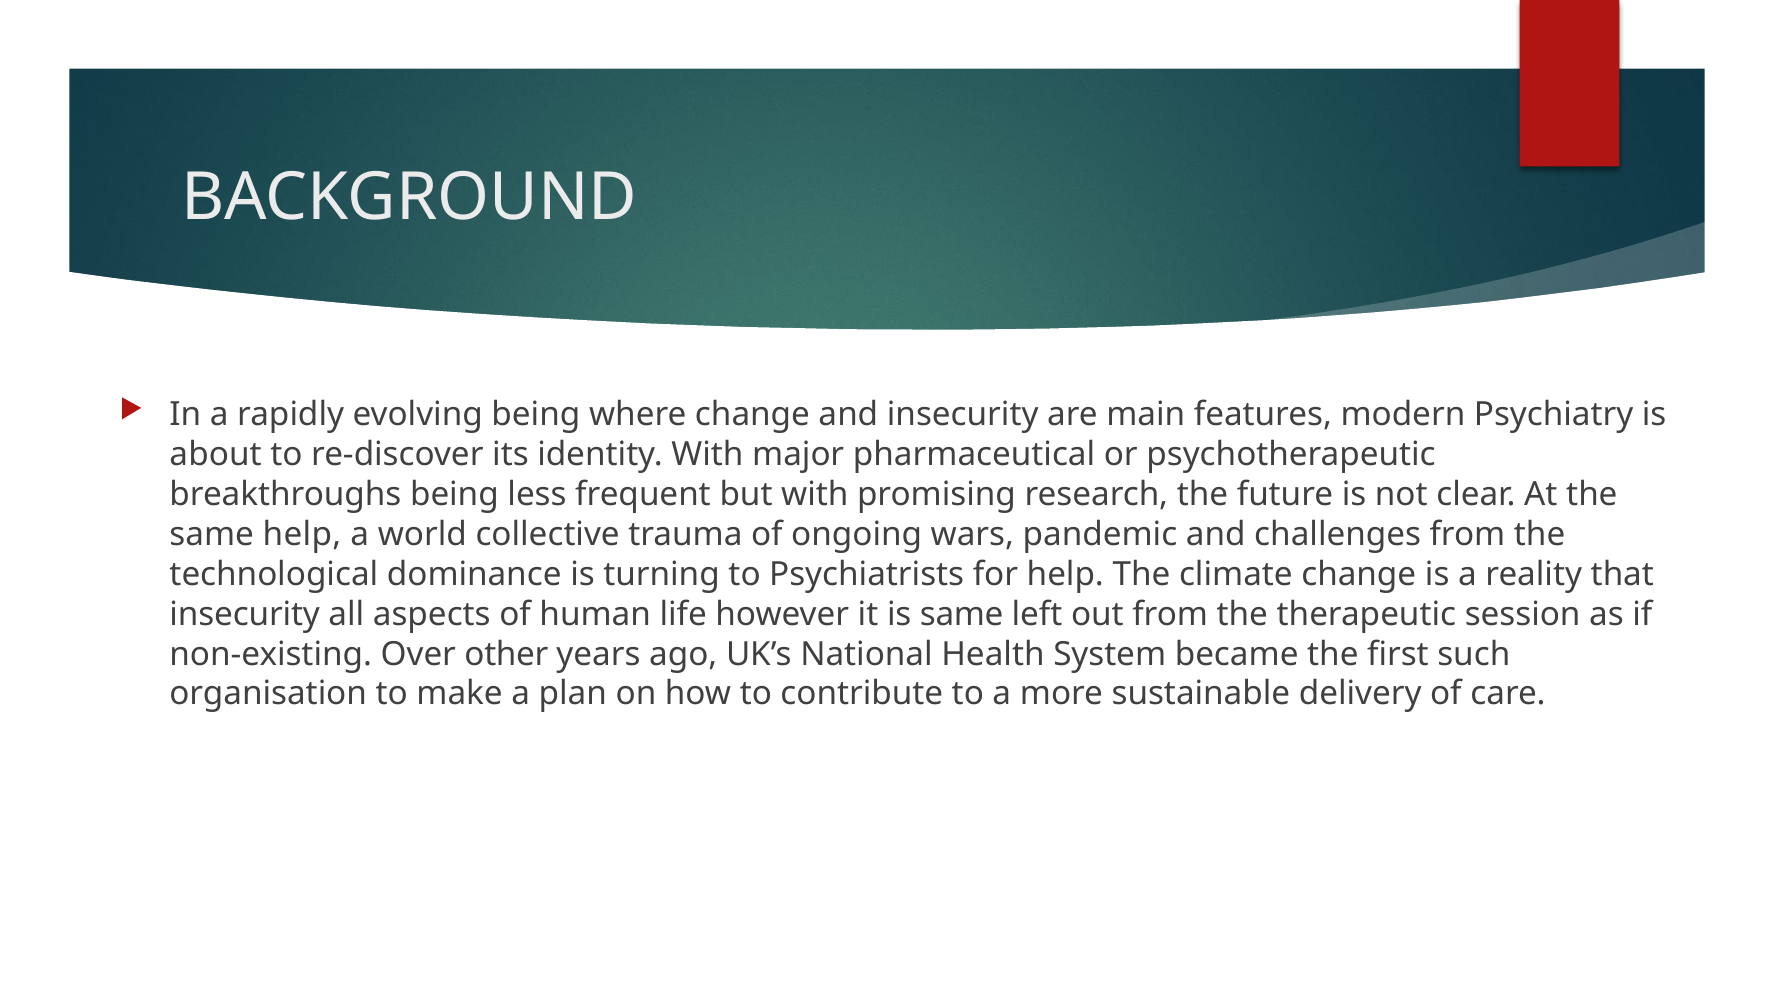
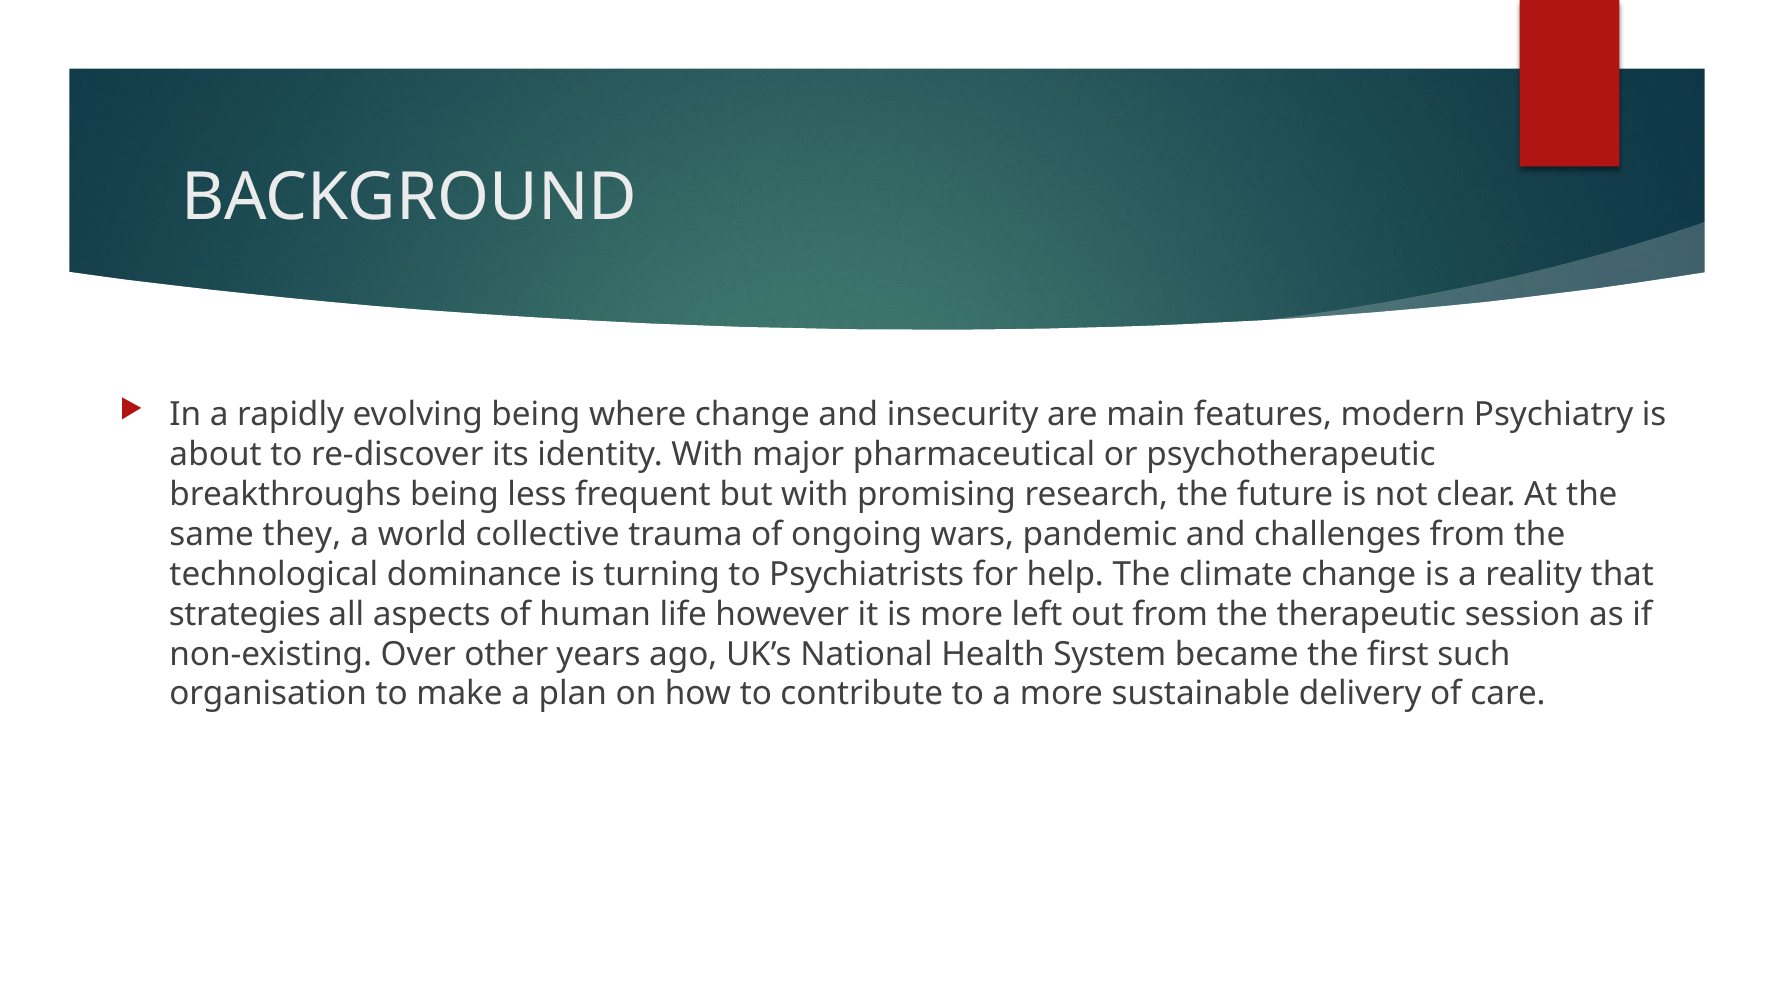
same help: help -> they
insecurity at (245, 614): insecurity -> strategies
is same: same -> more
